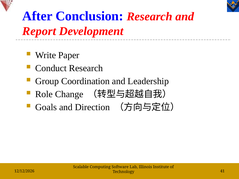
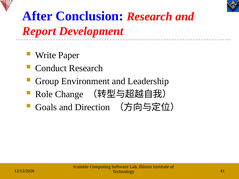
Coordination: Coordination -> Environment
